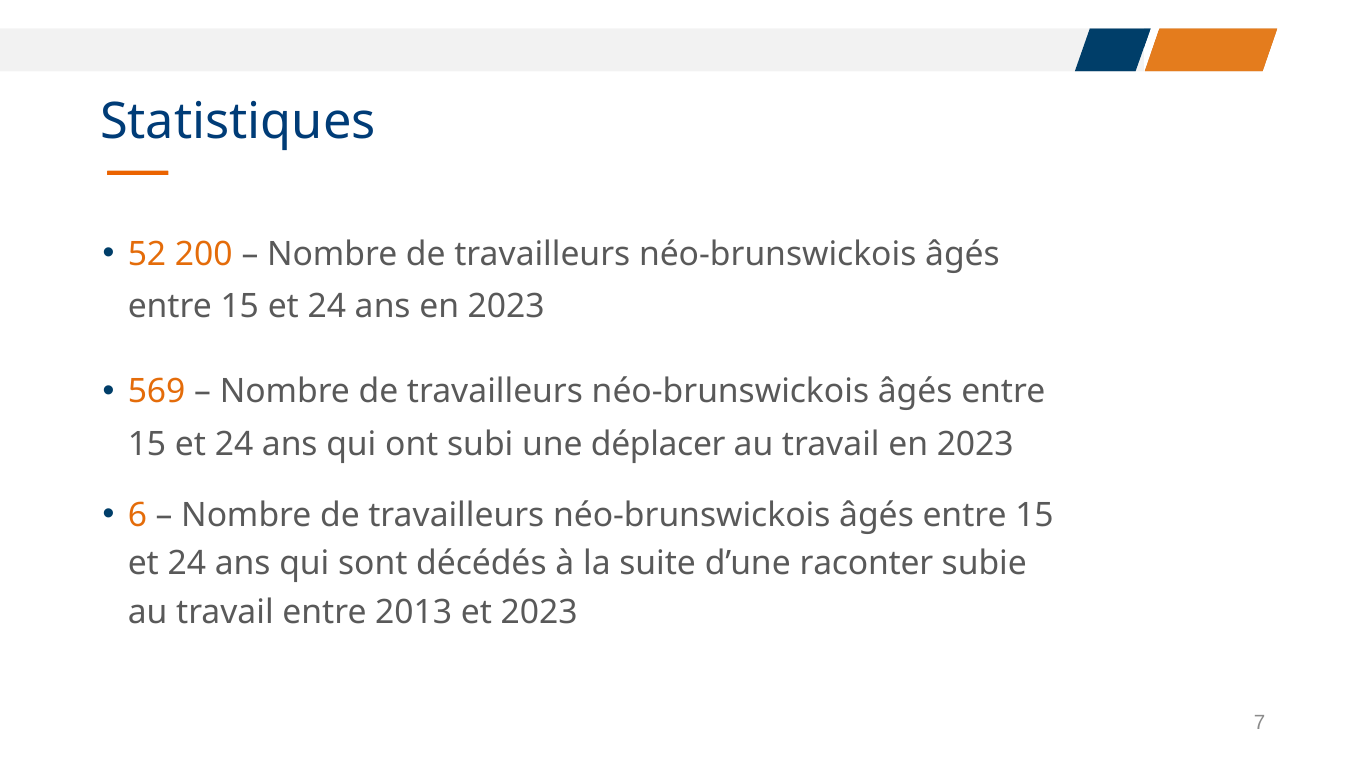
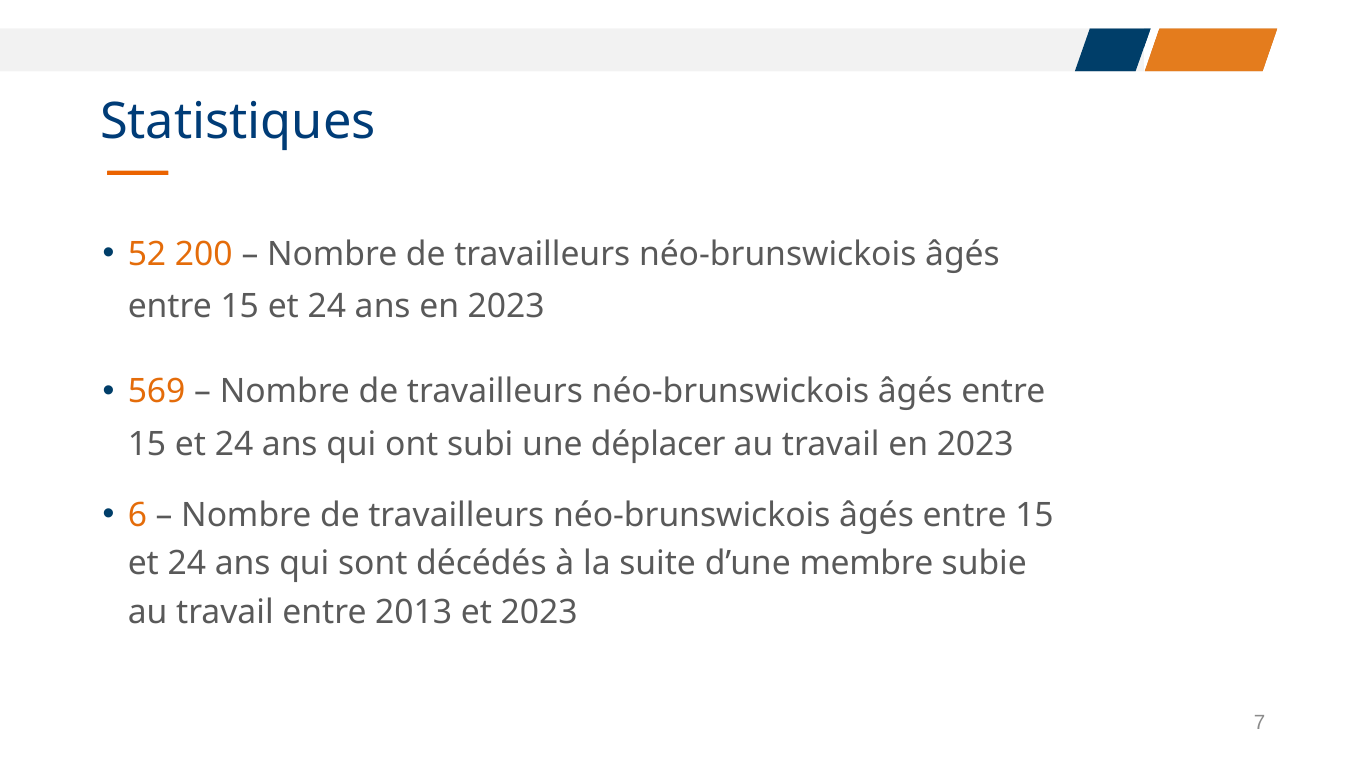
raconter: raconter -> membre
